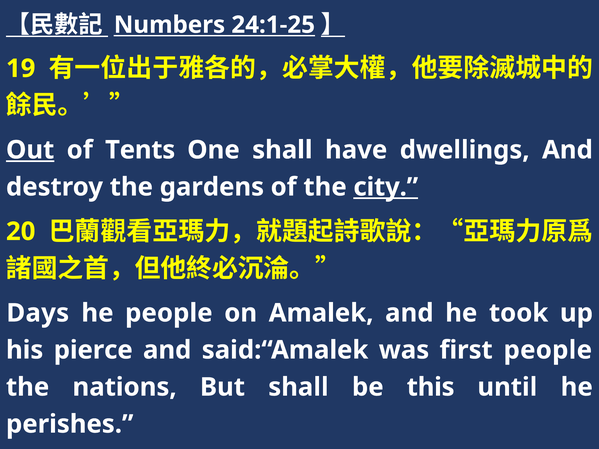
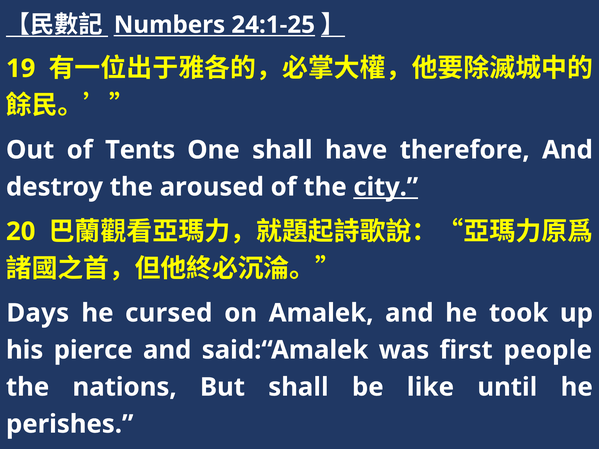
Out underline: present -> none
dwellings: dwellings -> therefore
gardens: gardens -> aroused
he people: people -> cursed
this: this -> like
